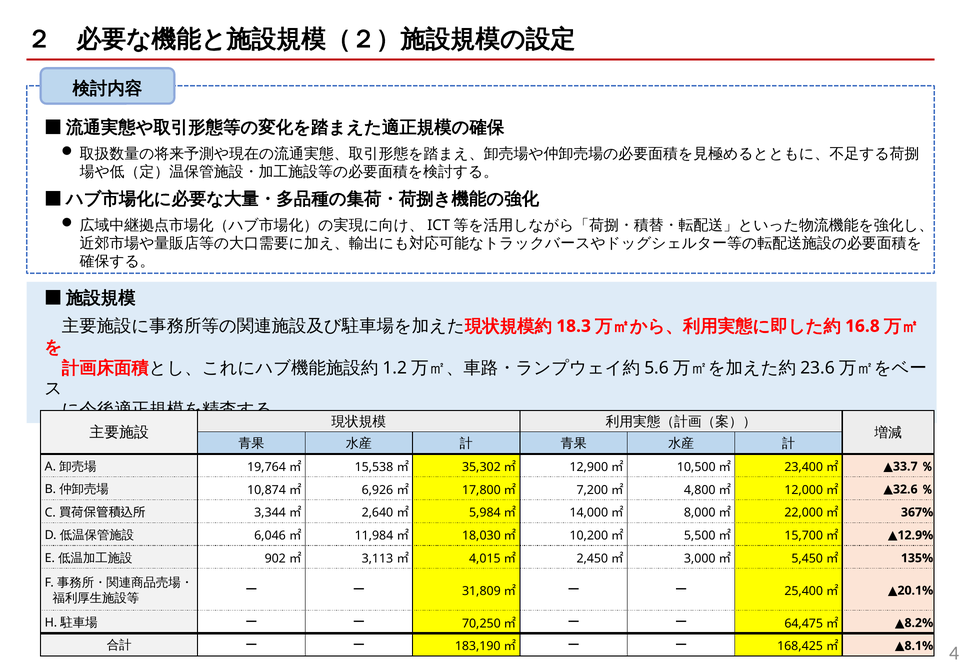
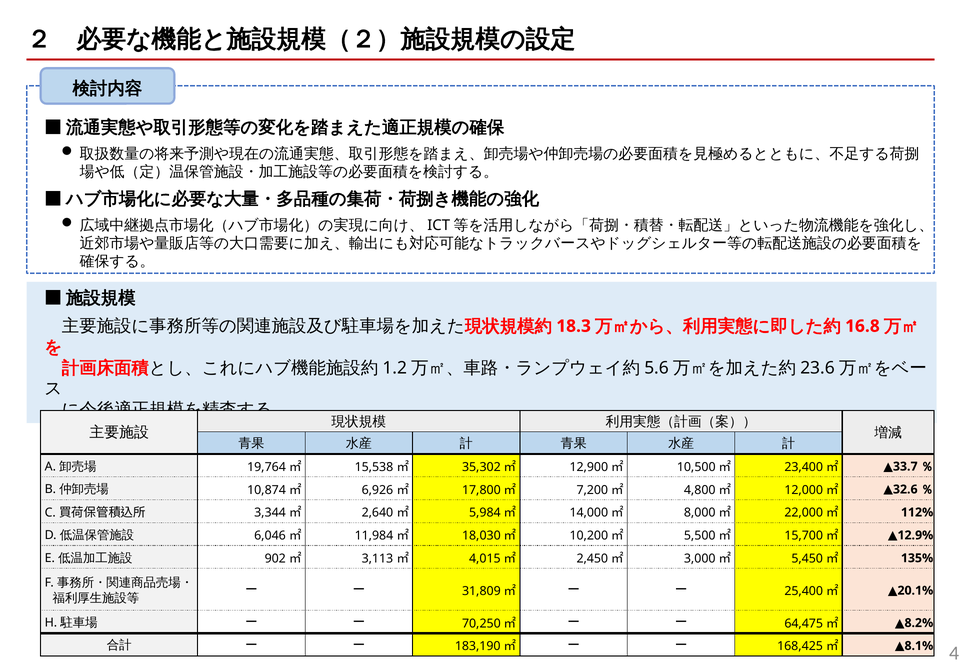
367%: 367% -> 112%
